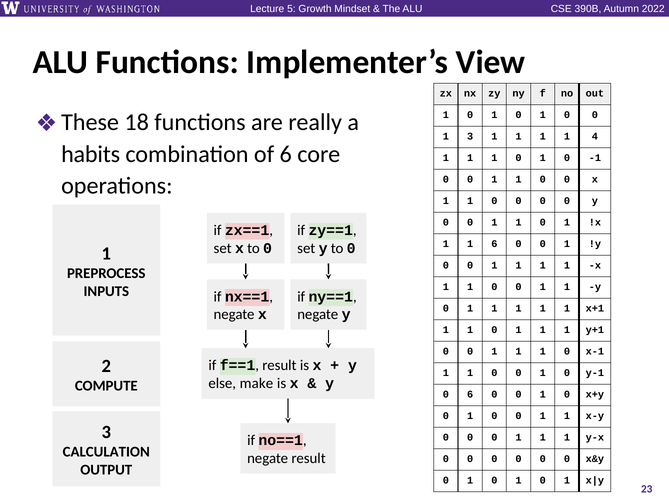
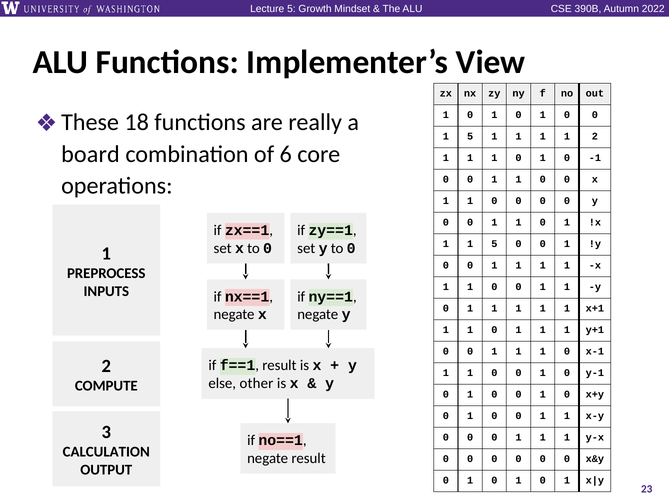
3 at (470, 136): 3 -> 5
1 4: 4 -> 2
habits: habits -> board
1 1 6: 6 -> 5
make: make -> other
6 at (470, 394): 6 -> 1
